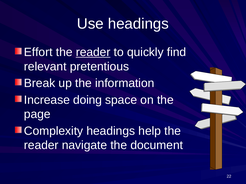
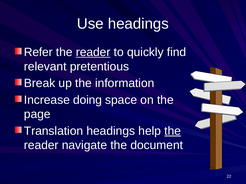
Effort: Effort -> Refer
Complexity: Complexity -> Translation
the at (173, 131) underline: none -> present
